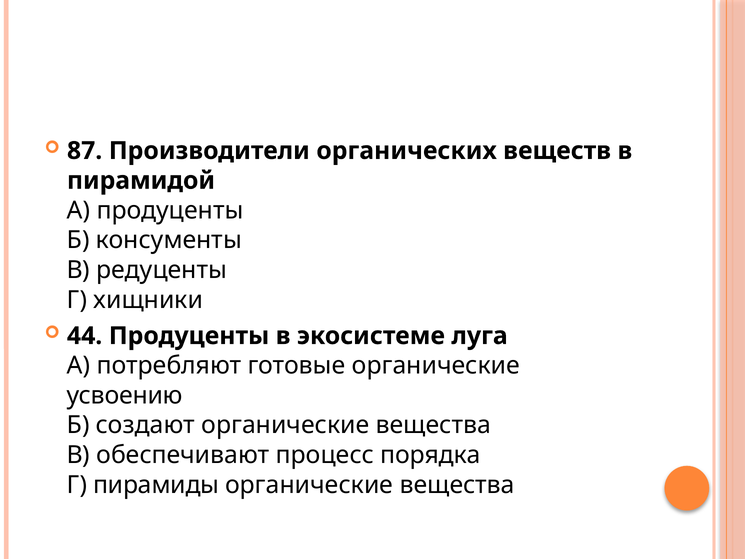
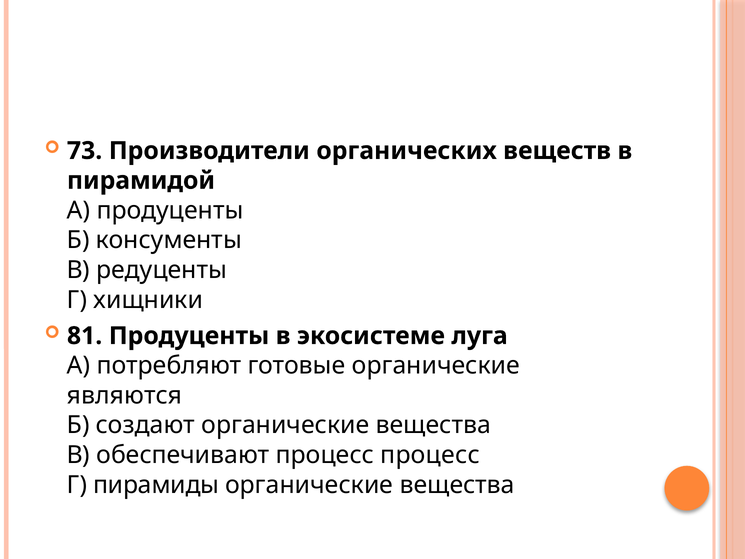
87: 87 -> 73
44: 44 -> 81
усвоению: усвоению -> являются
процесс порядка: порядка -> процесс
